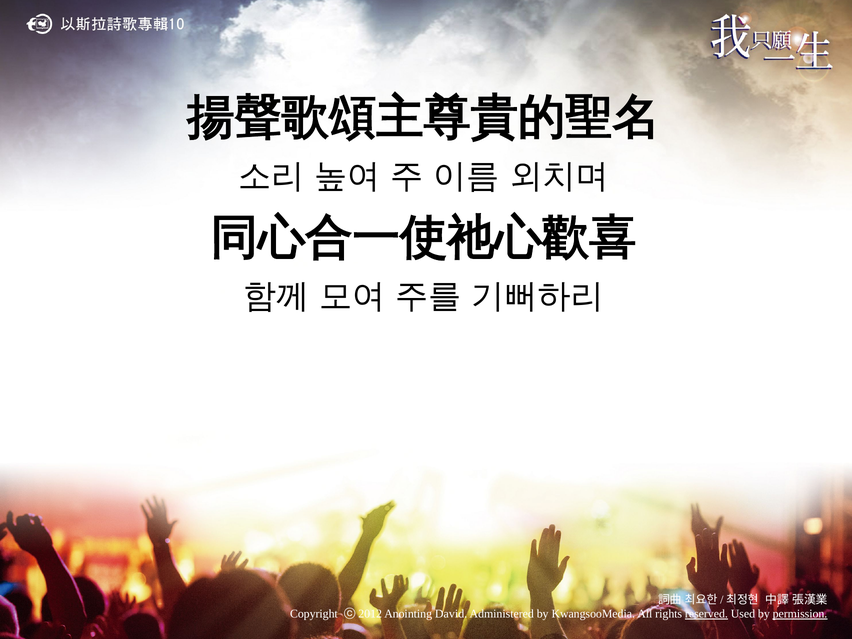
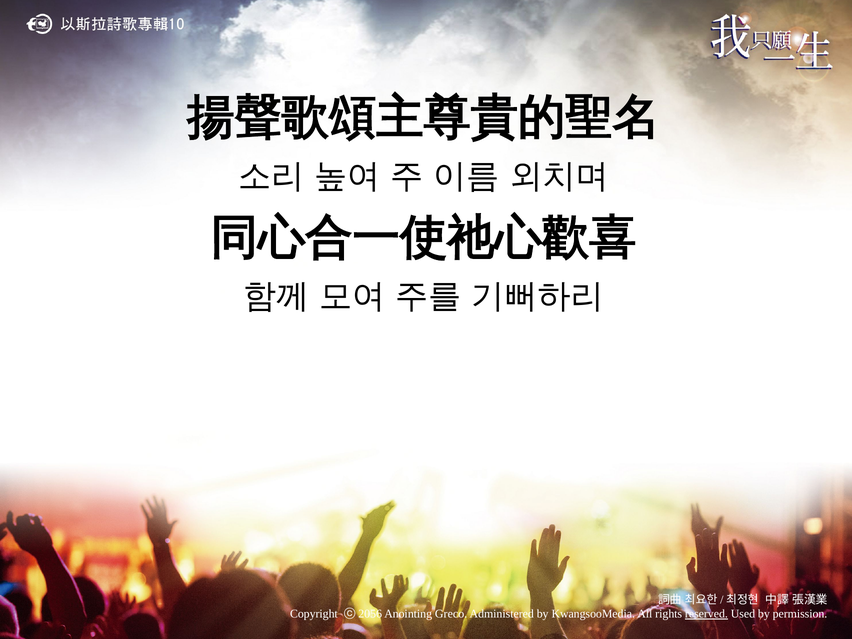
2012: 2012 -> 2056
David: David -> Greco
permission underline: present -> none
